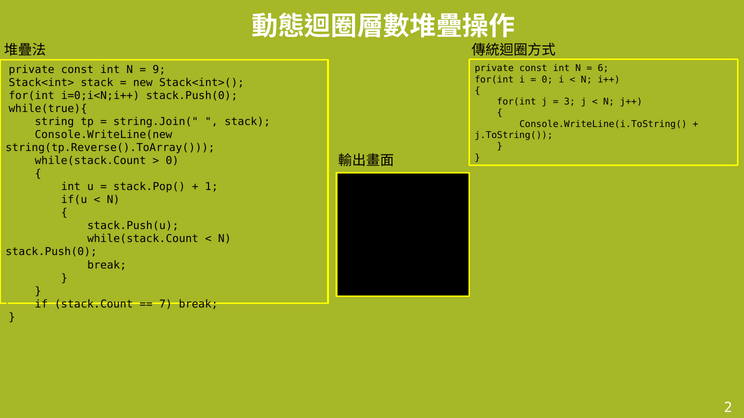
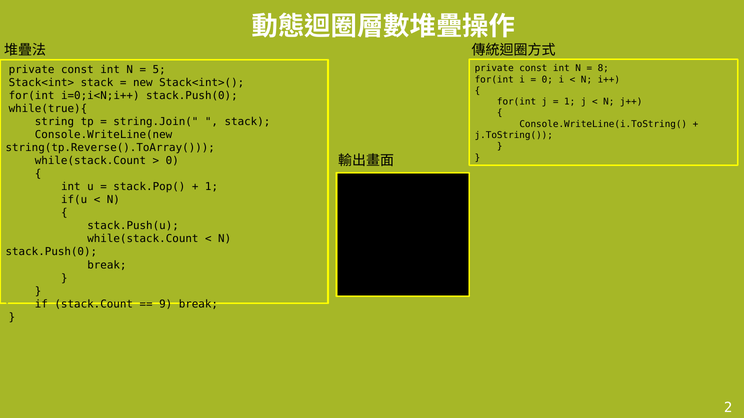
6: 6 -> 8
9: 9 -> 5
3 at (570, 102): 3 -> 1
7: 7 -> 9
